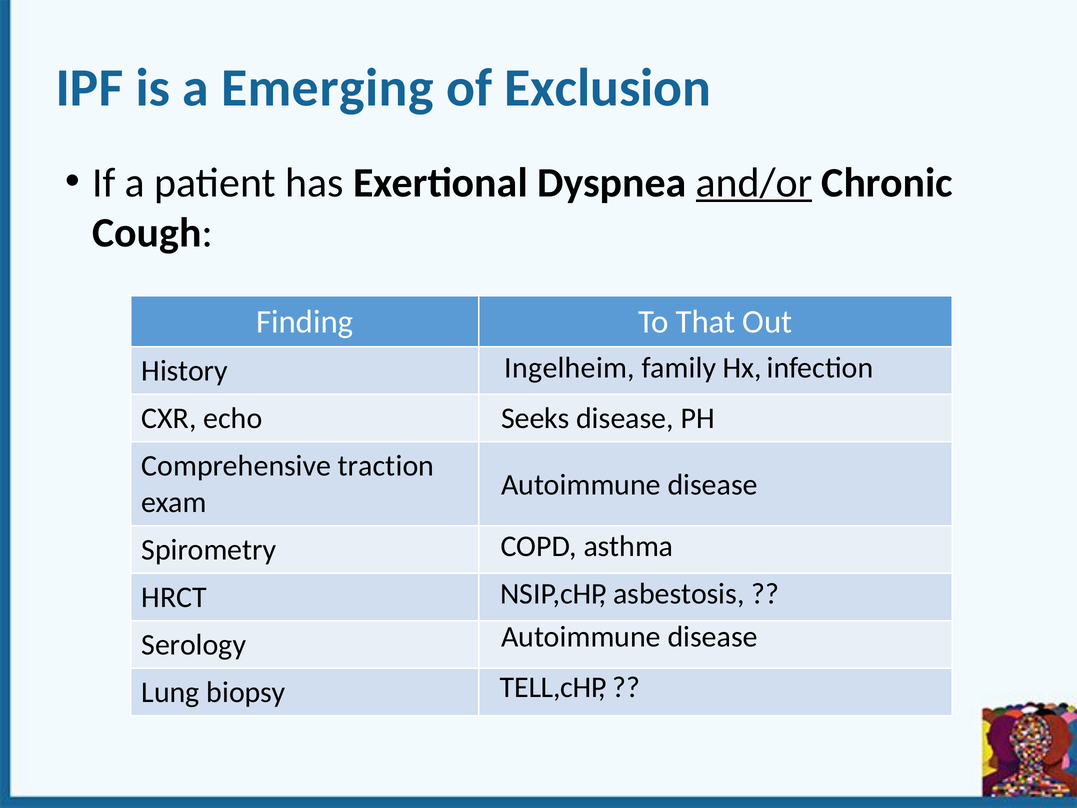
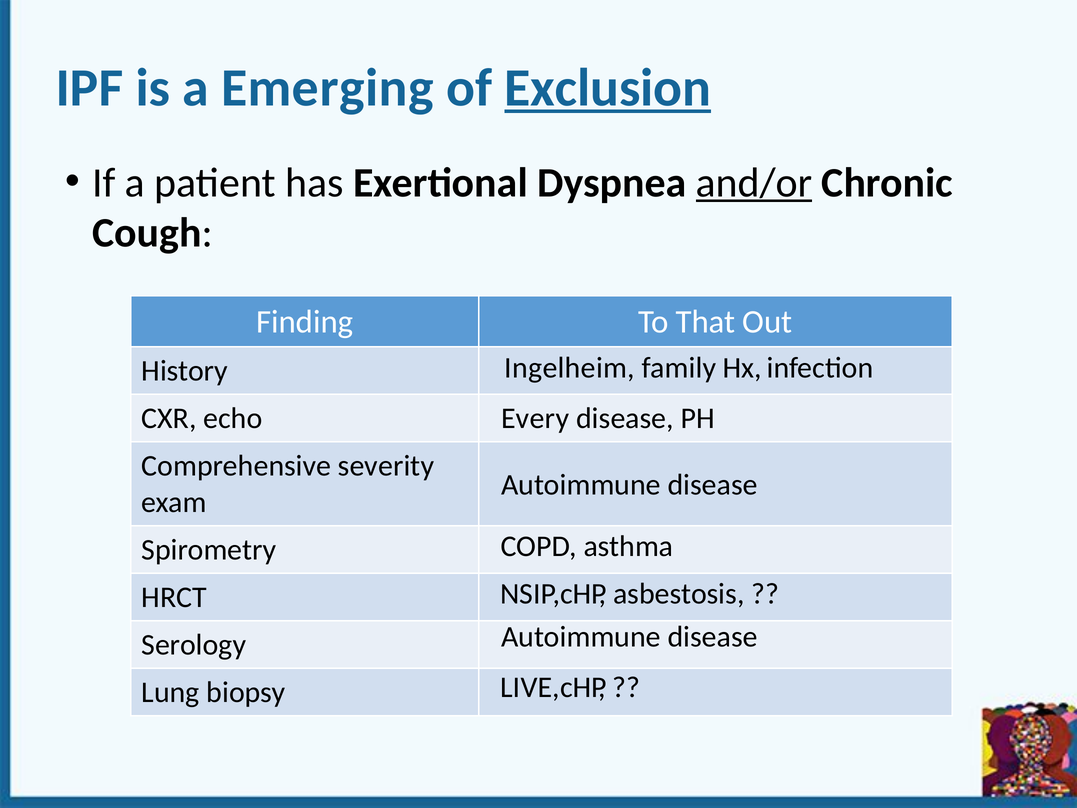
Exclusion underline: none -> present
Seeks: Seeks -> Every
traction: traction -> severity
TELL: TELL -> LIVE
